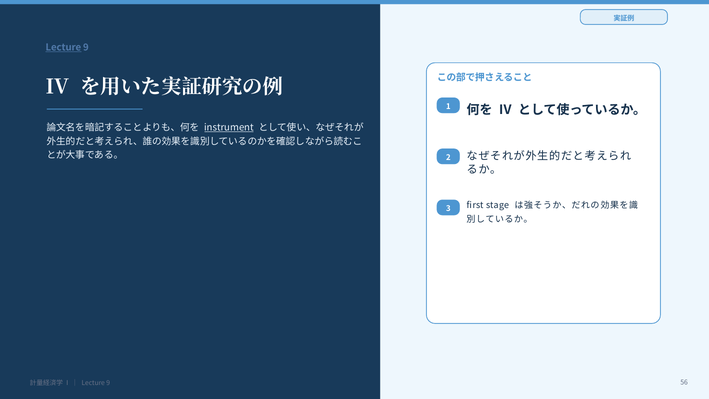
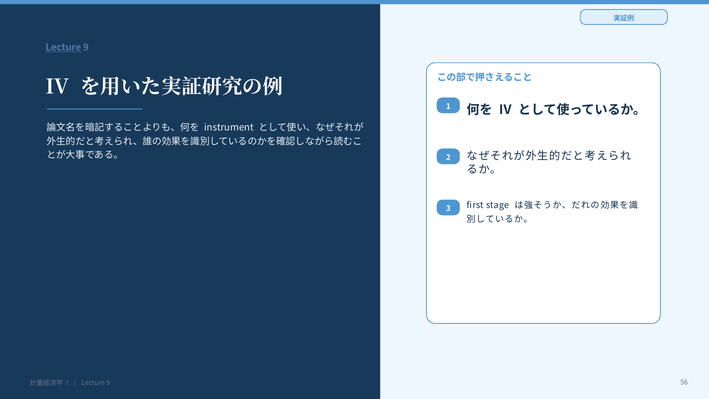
instrument underline: present -> none
